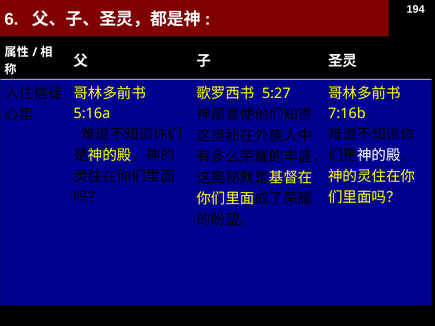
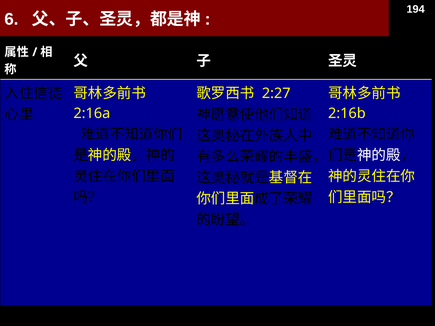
5:27: 5:27 -> 2:27
5:16a: 5:16a -> 2:16a
7:16b: 7:16b -> 2:16b
